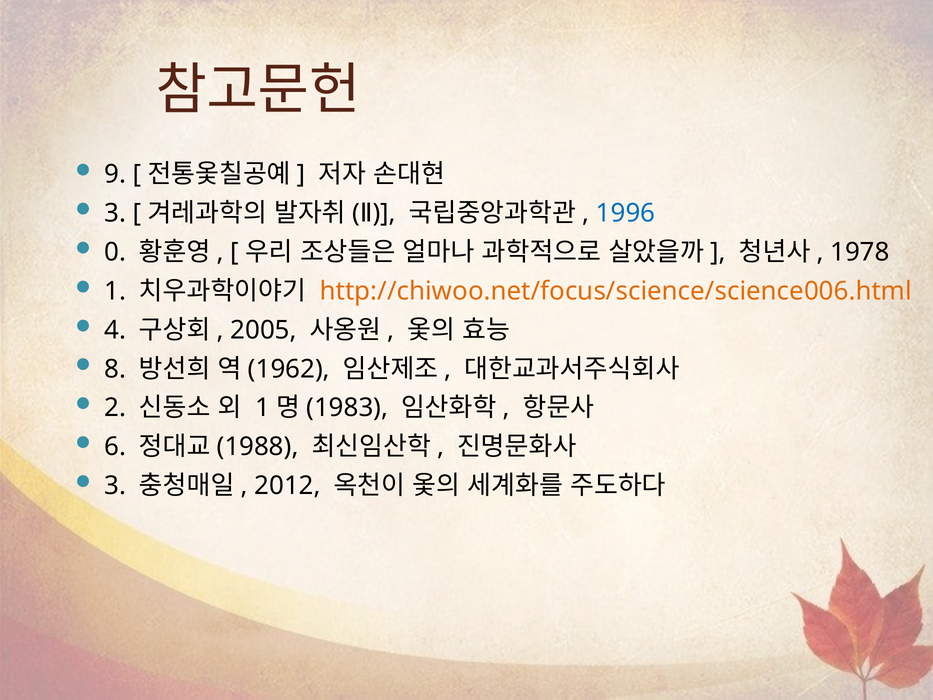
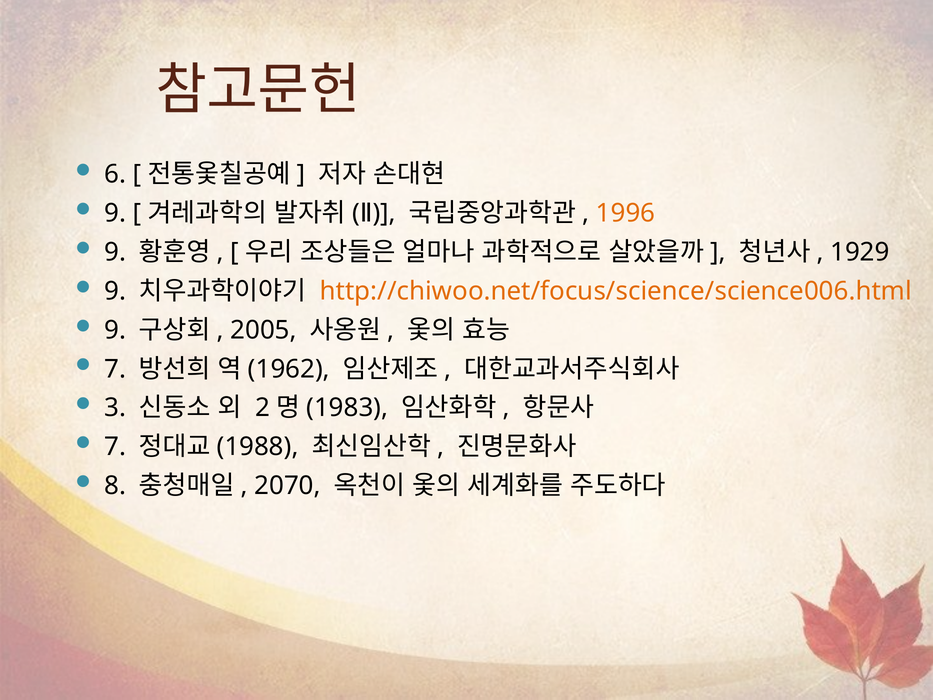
9: 9 -> 6
1996 colour: blue -> orange
3 at (115, 213): 3 -> 9
0 at (115, 252): 0 -> 9
1978: 1978 -> 1929
1 at (115, 291): 1 -> 9
4 at (115, 330): 4 -> 9
8 at (115, 369): 8 -> 7
2: 2 -> 3
1 at (263, 408): 1 -> 2
6 at (115, 447): 6 -> 7
3 at (115, 486): 3 -> 8
2012: 2012 -> 2070
